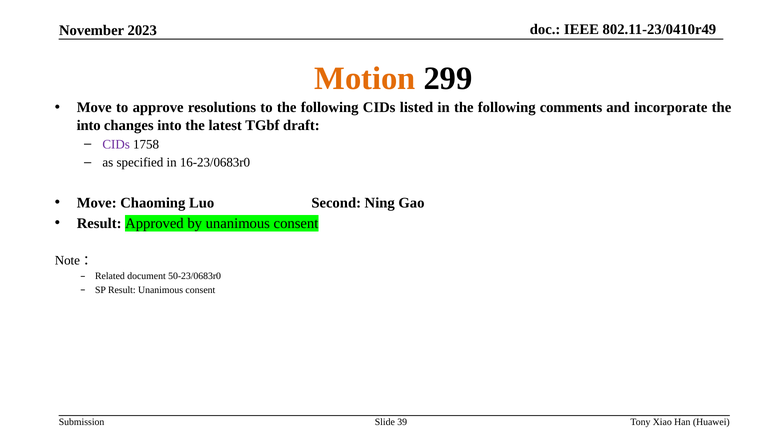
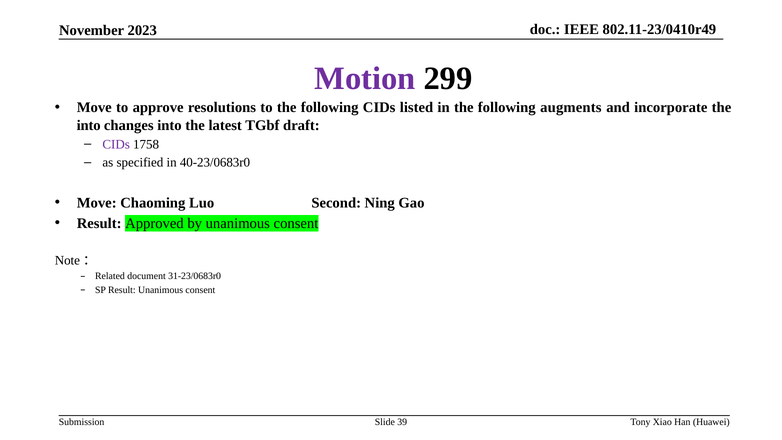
Motion colour: orange -> purple
comments: comments -> augments
16-23/0683r0: 16-23/0683r0 -> 40-23/0683r0
50-23/0683r0: 50-23/0683r0 -> 31-23/0683r0
